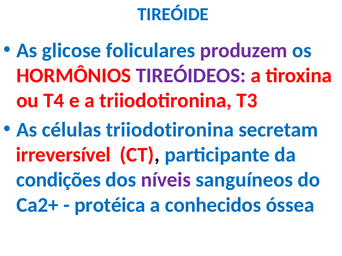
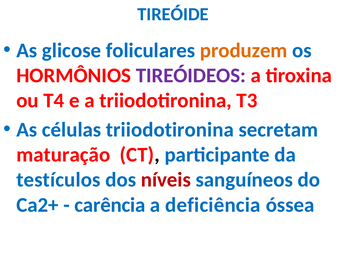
produzem colour: purple -> orange
irreversível: irreversível -> maturação
condições: condições -> testículos
níveis colour: purple -> red
protéica: protéica -> carência
conhecidos: conhecidos -> deficiência
